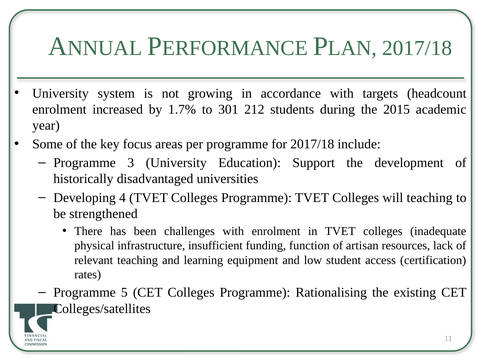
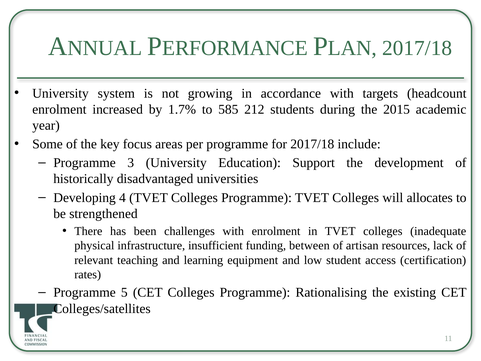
301: 301 -> 585
will teaching: teaching -> allocates
function: function -> between
